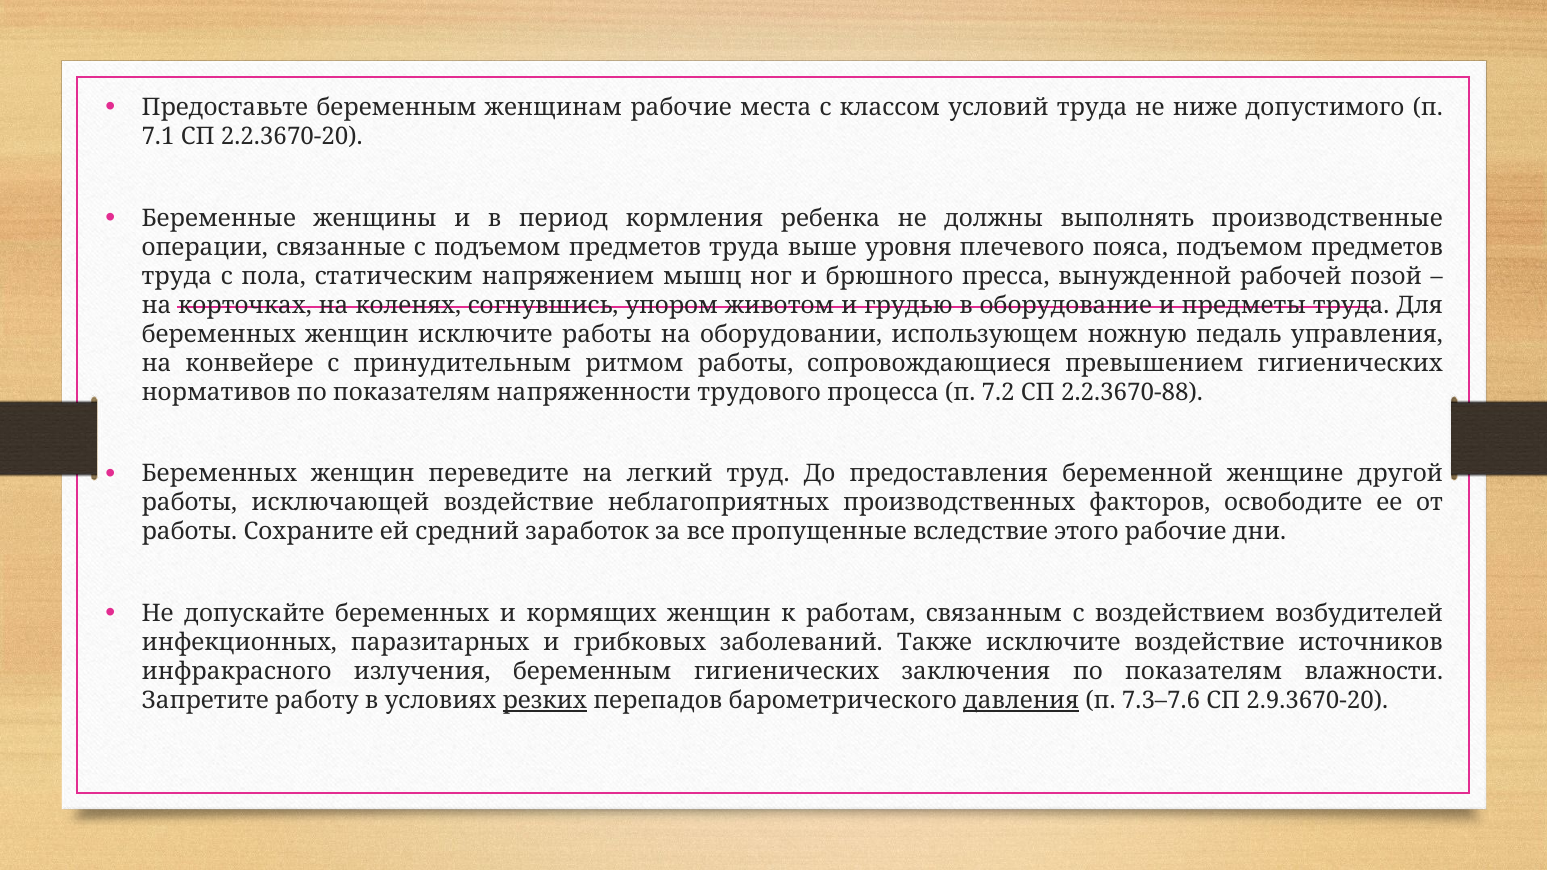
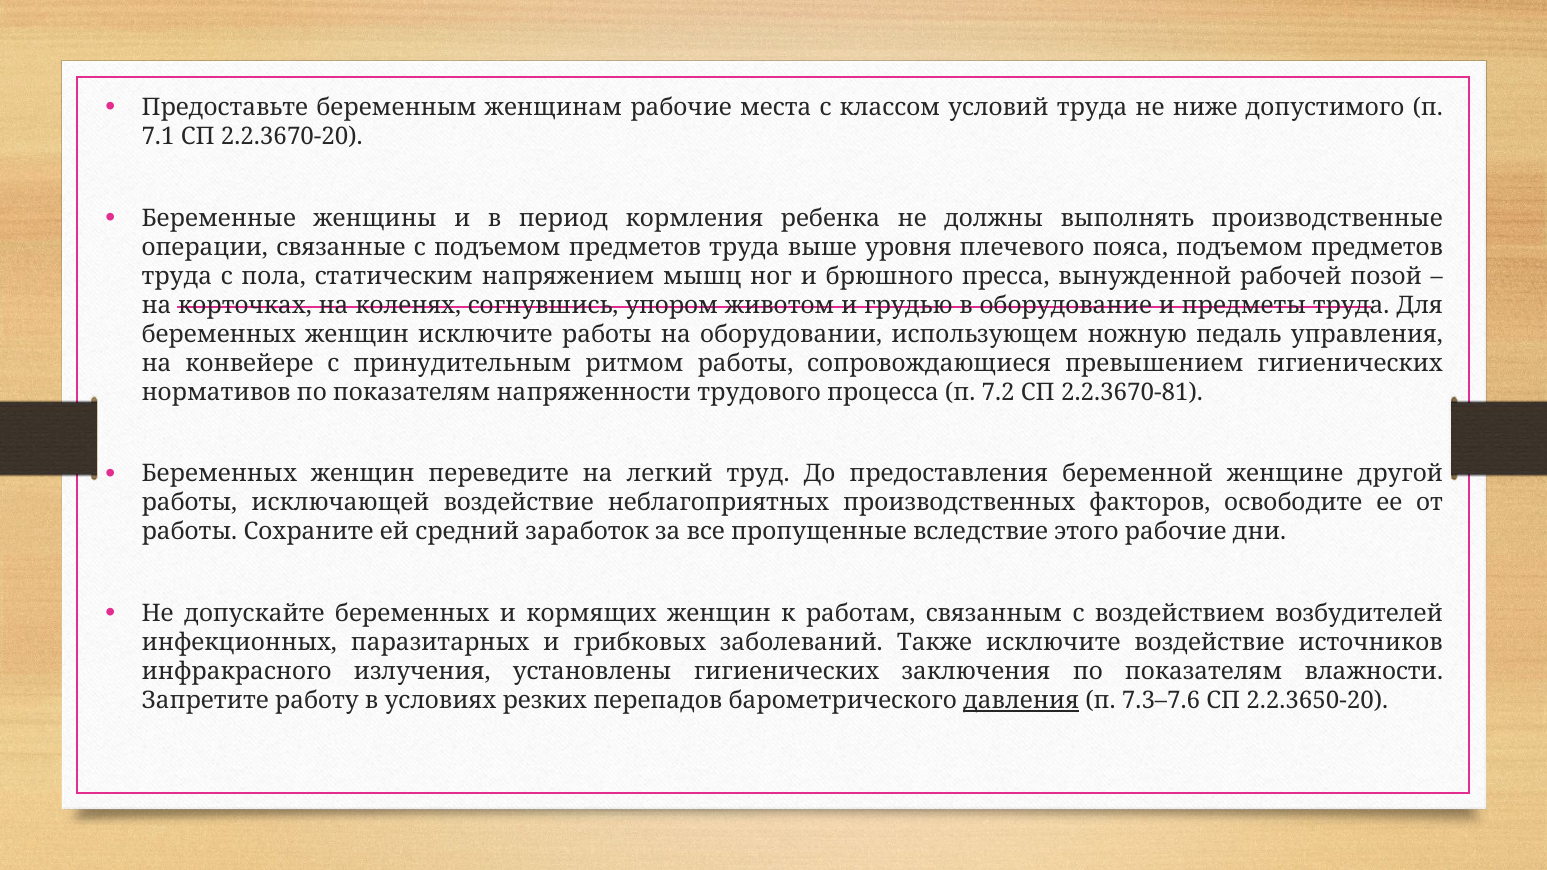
2.2.3670-88: 2.2.3670-88 -> 2.2.3670-81
излучения беременным: беременным -> установлены
резких underline: present -> none
2.9.3670-20: 2.9.3670-20 -> 2.2.3650-20
